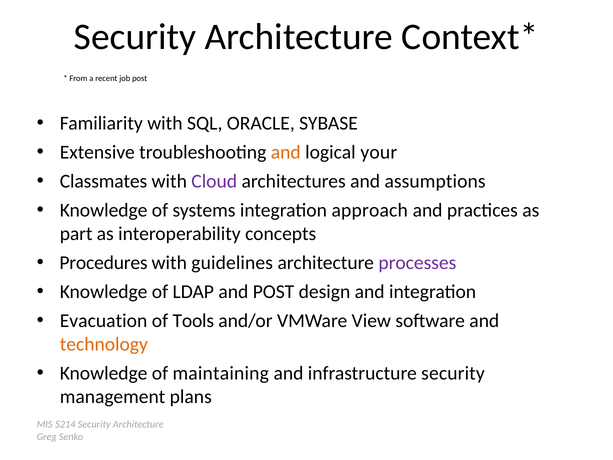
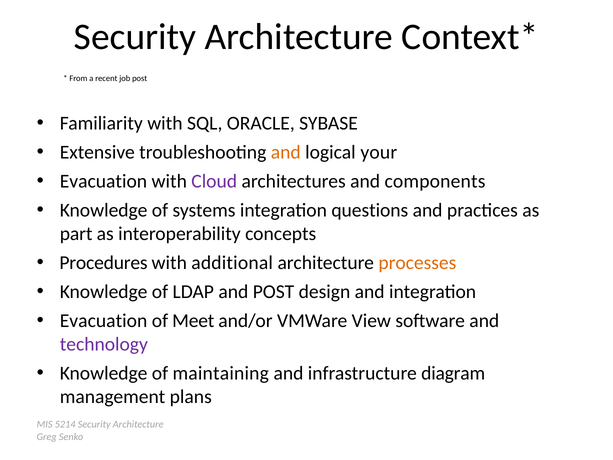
Classmates at (104, 181): Classmates -> Evacuation
assumptions: assumptions -> components
approach: approach -> questions
guidelines: guidelines -> additional
processes colour: purple -> orange
Tools: Tools -> Meet
technology colour: orange -> purple
infrastructure security: security -> diagram
